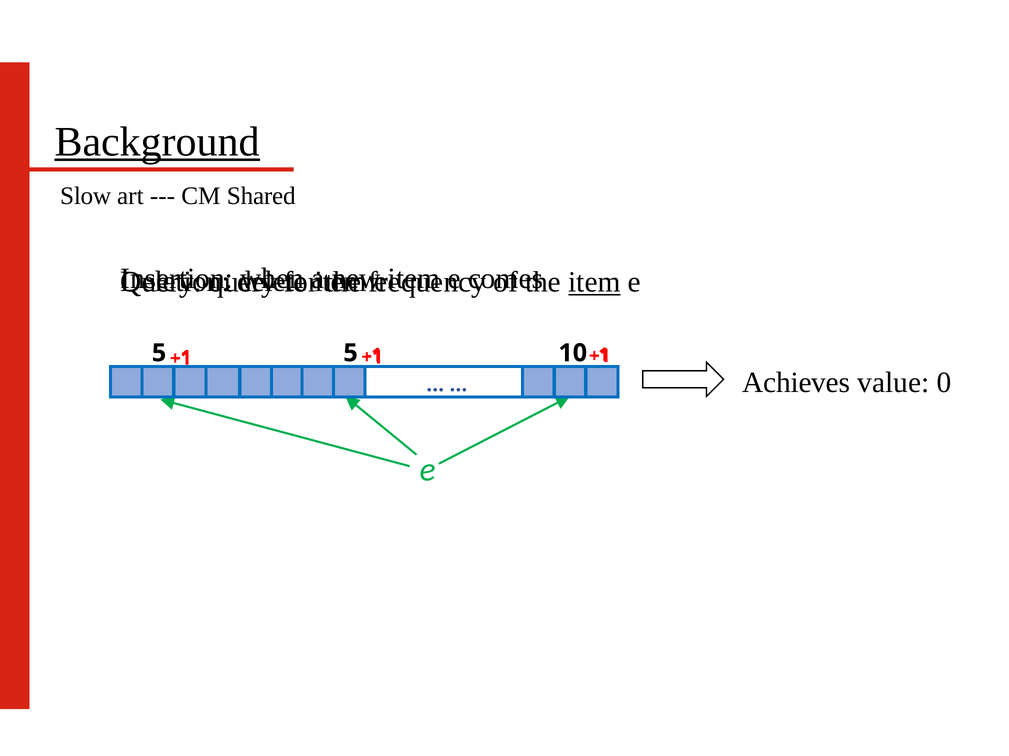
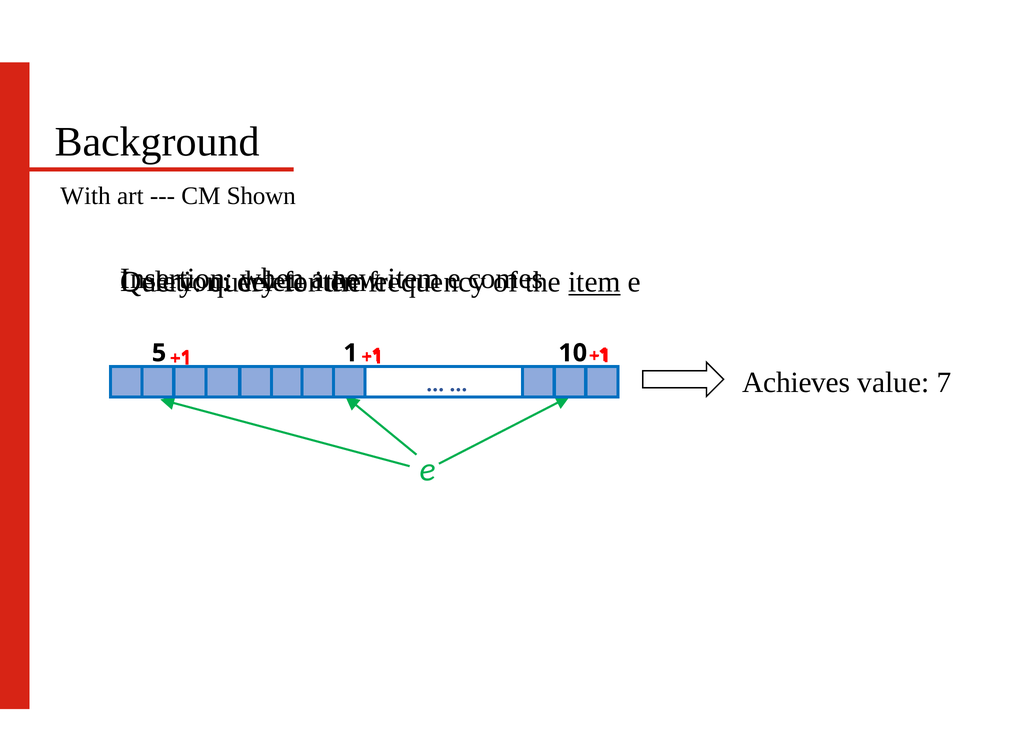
Background underline: present -> none
Slow: Slow -> With
Shared: Shared -> Shown
5 5: 5 -> 1
0: 0 -> 7
